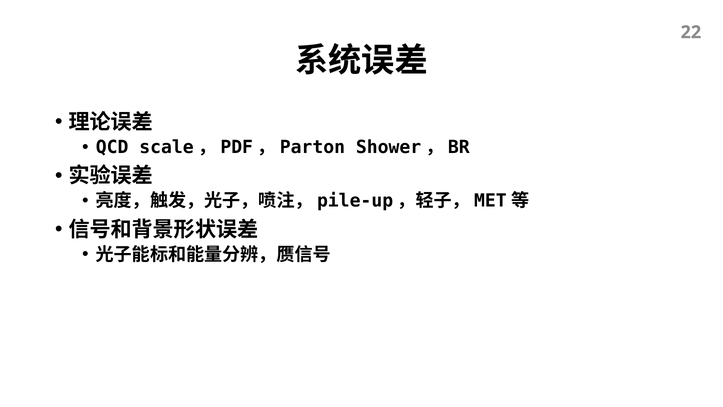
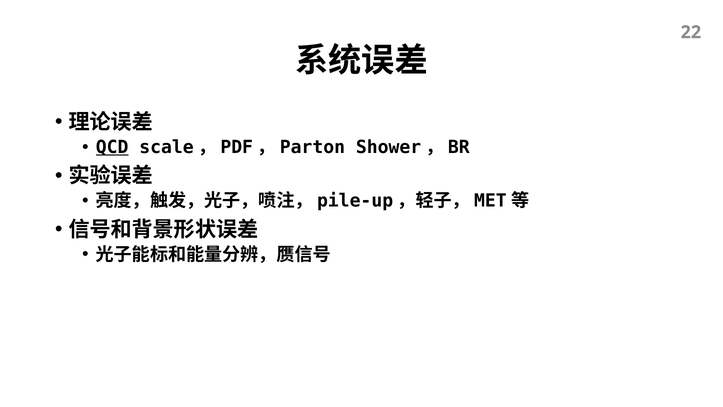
QCD underline: none -> present
